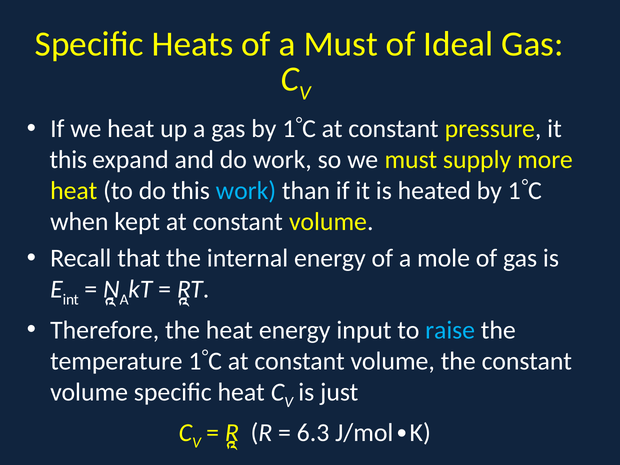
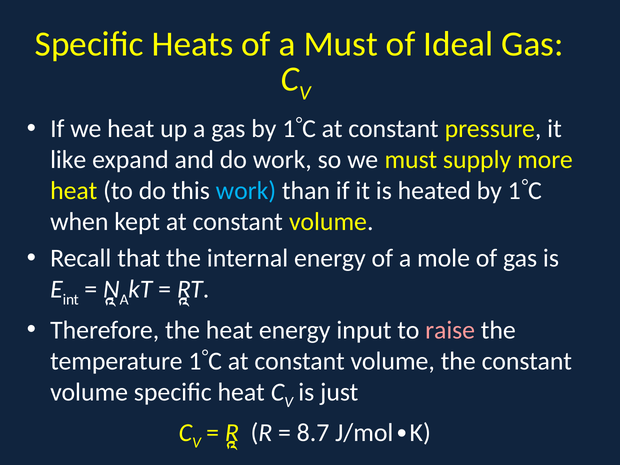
this at (68, 160): this -> like
raise colour: light blue -> pink
6.3: 6.3 -> 8.7
